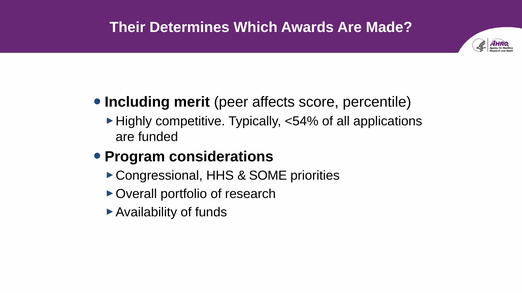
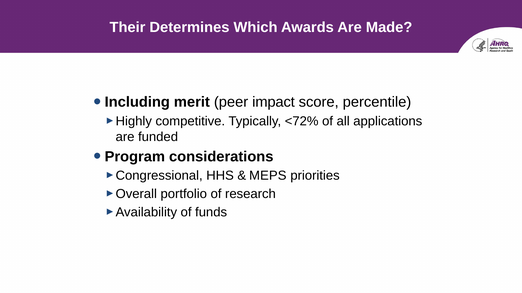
affects: affects -> impact
<54%: <54% -> <72%
SOME: SOME -> MEPS
